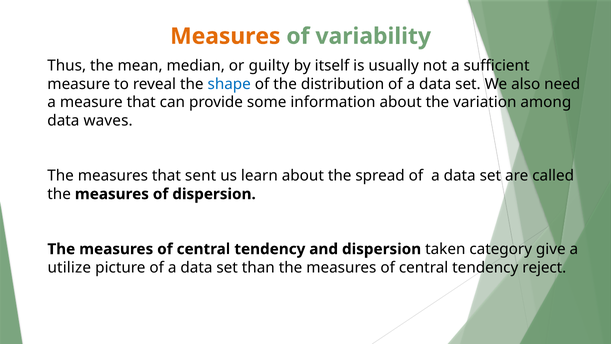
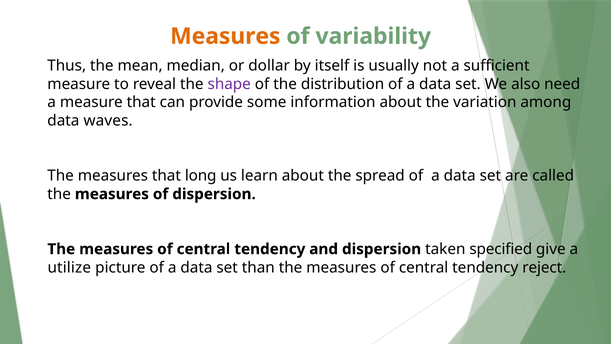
guilty: guilty -> dollar
shape colour: blue -> purple
sent: sent -> long
category: category -> specified
